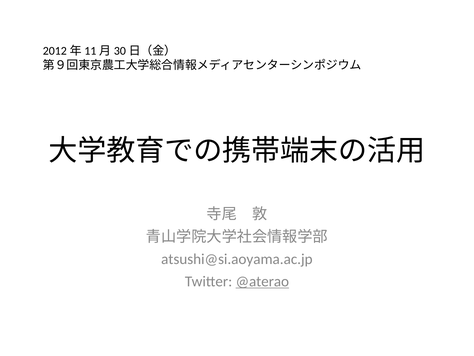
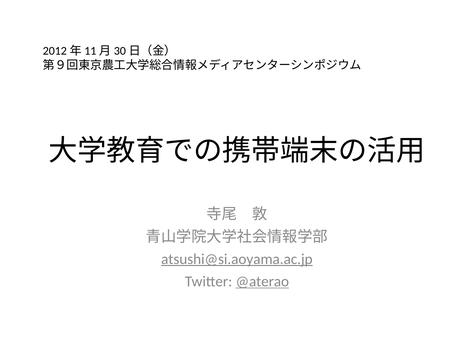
atsushi@si.aoyama.ac.jp underline: none -> present
